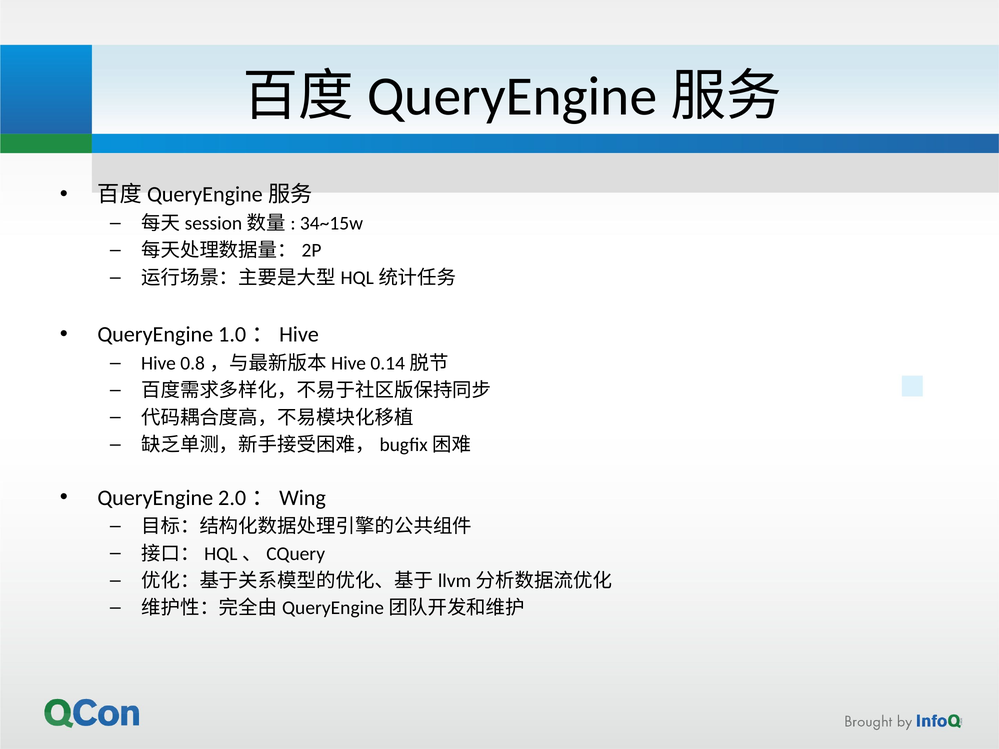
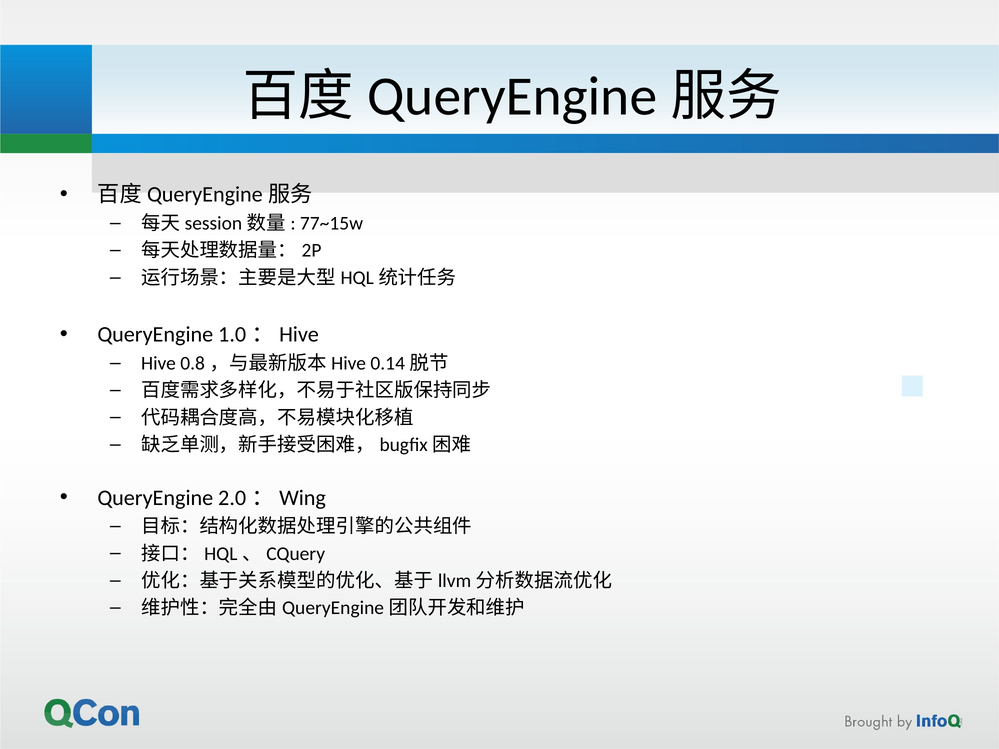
34~15w: 34~15w -> 77~15w
